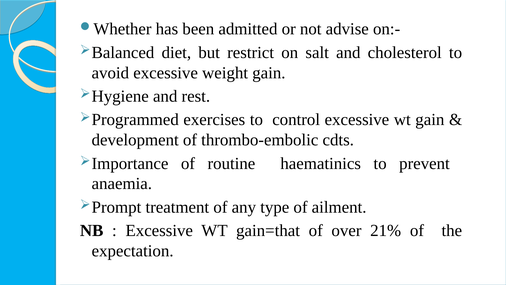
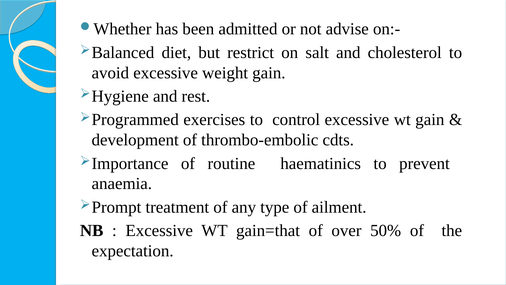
21%: 21% -> 50%
